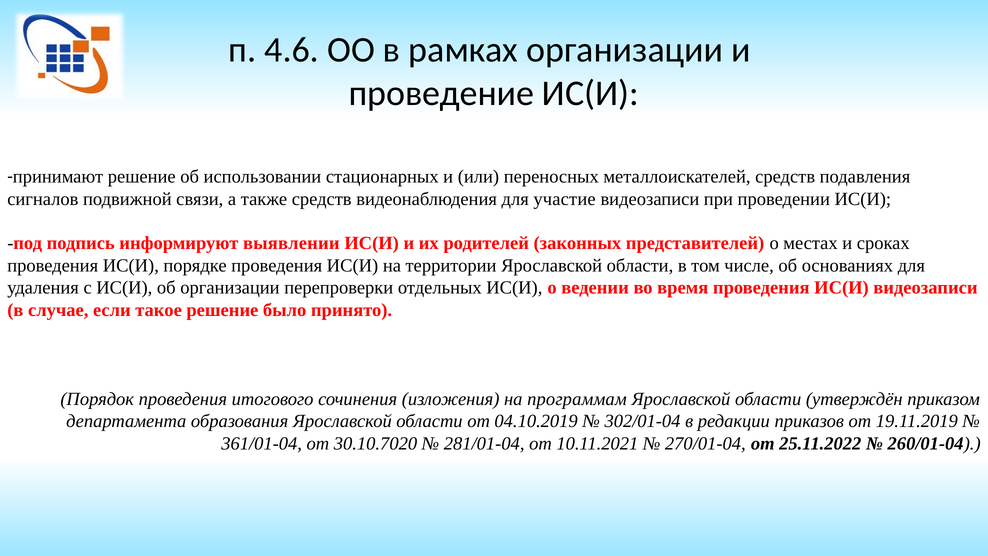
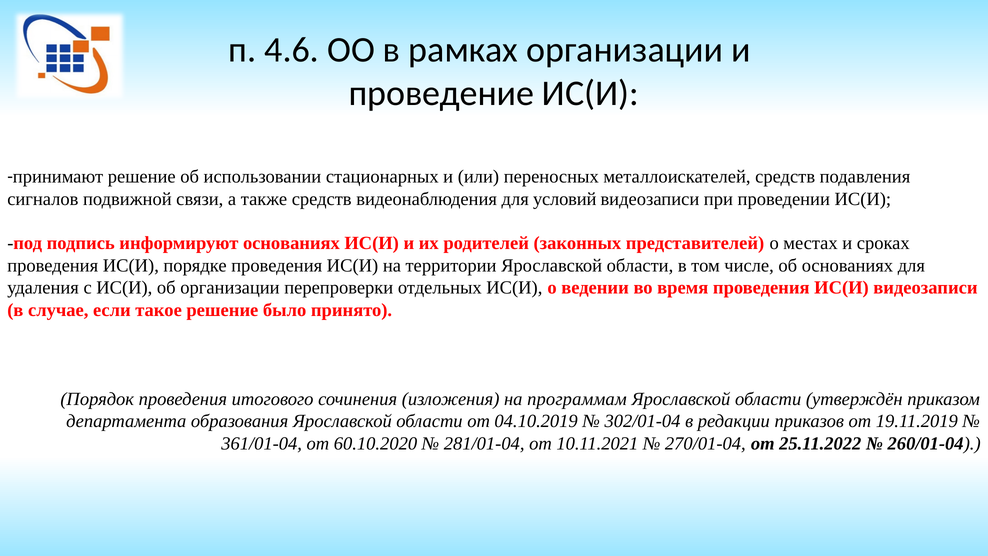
участие: участие -> условий
информируют выявлении: выявлении -> основаниях
30.10.7020: 30.10.7020 -> 60.10.2020
